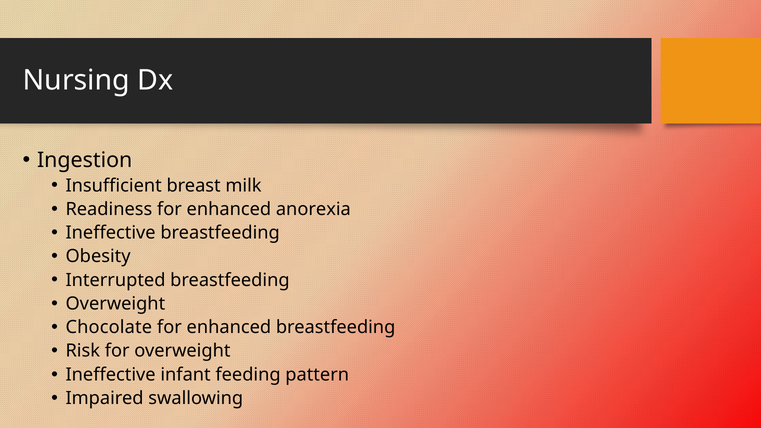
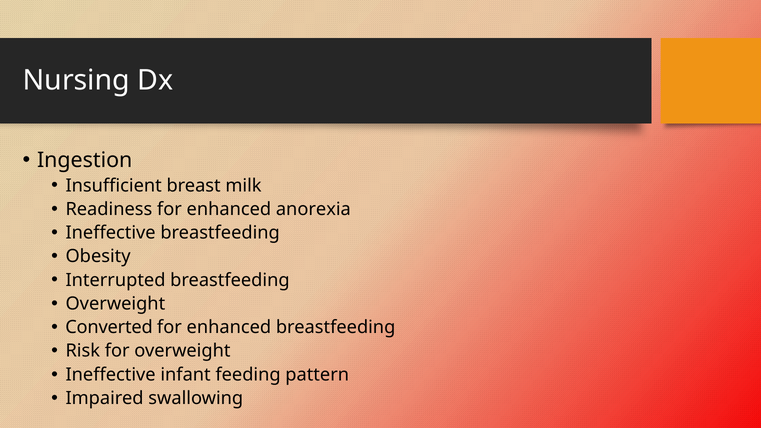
Chocolate: Chocolate -> Converted
